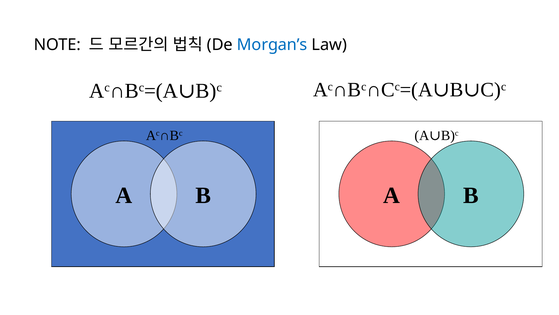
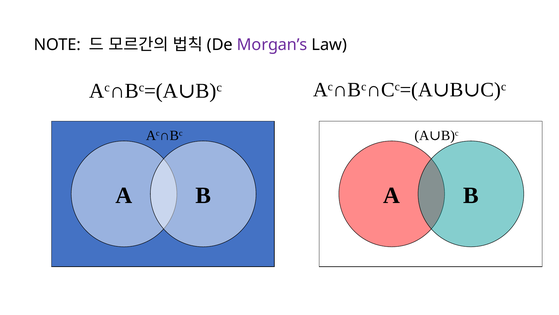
Morgan’s colour: blue -> purple
